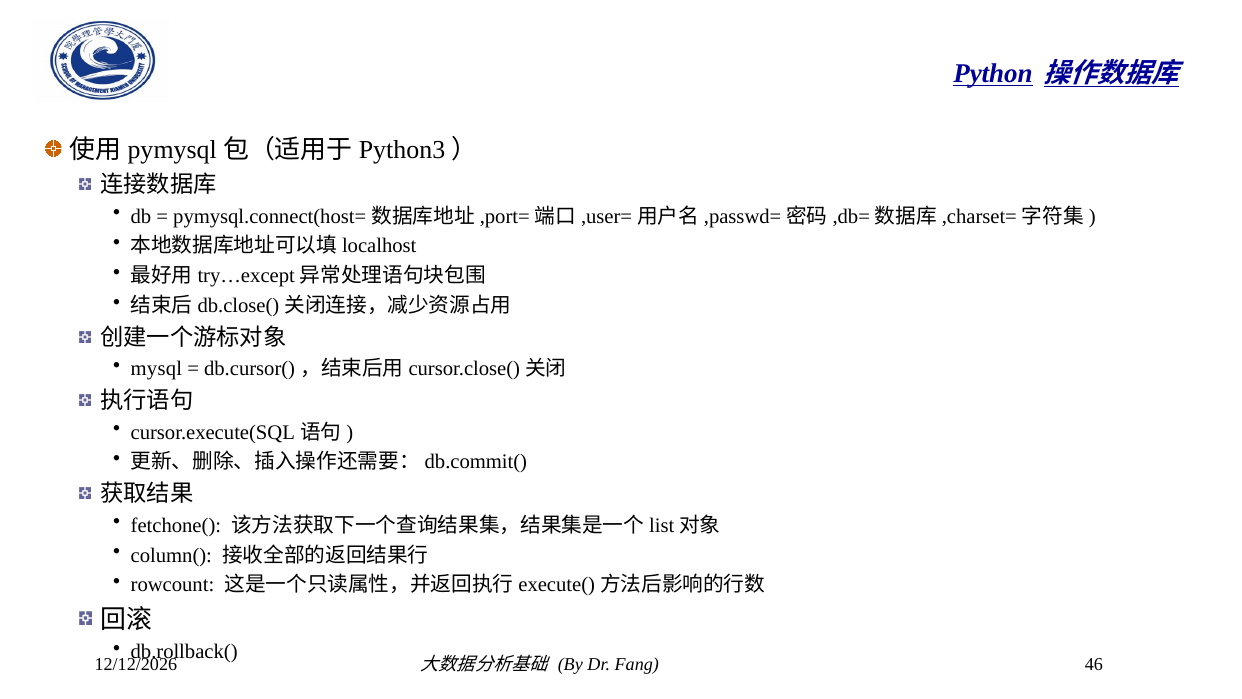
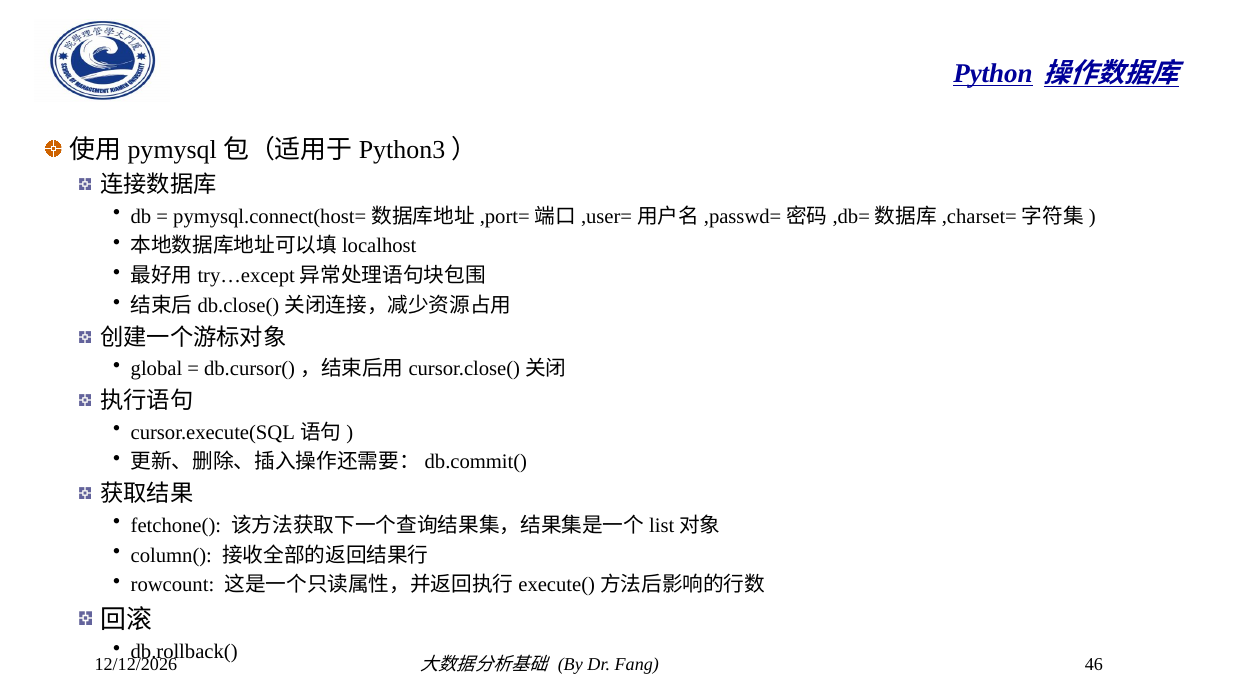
mysql: mysql -> global
